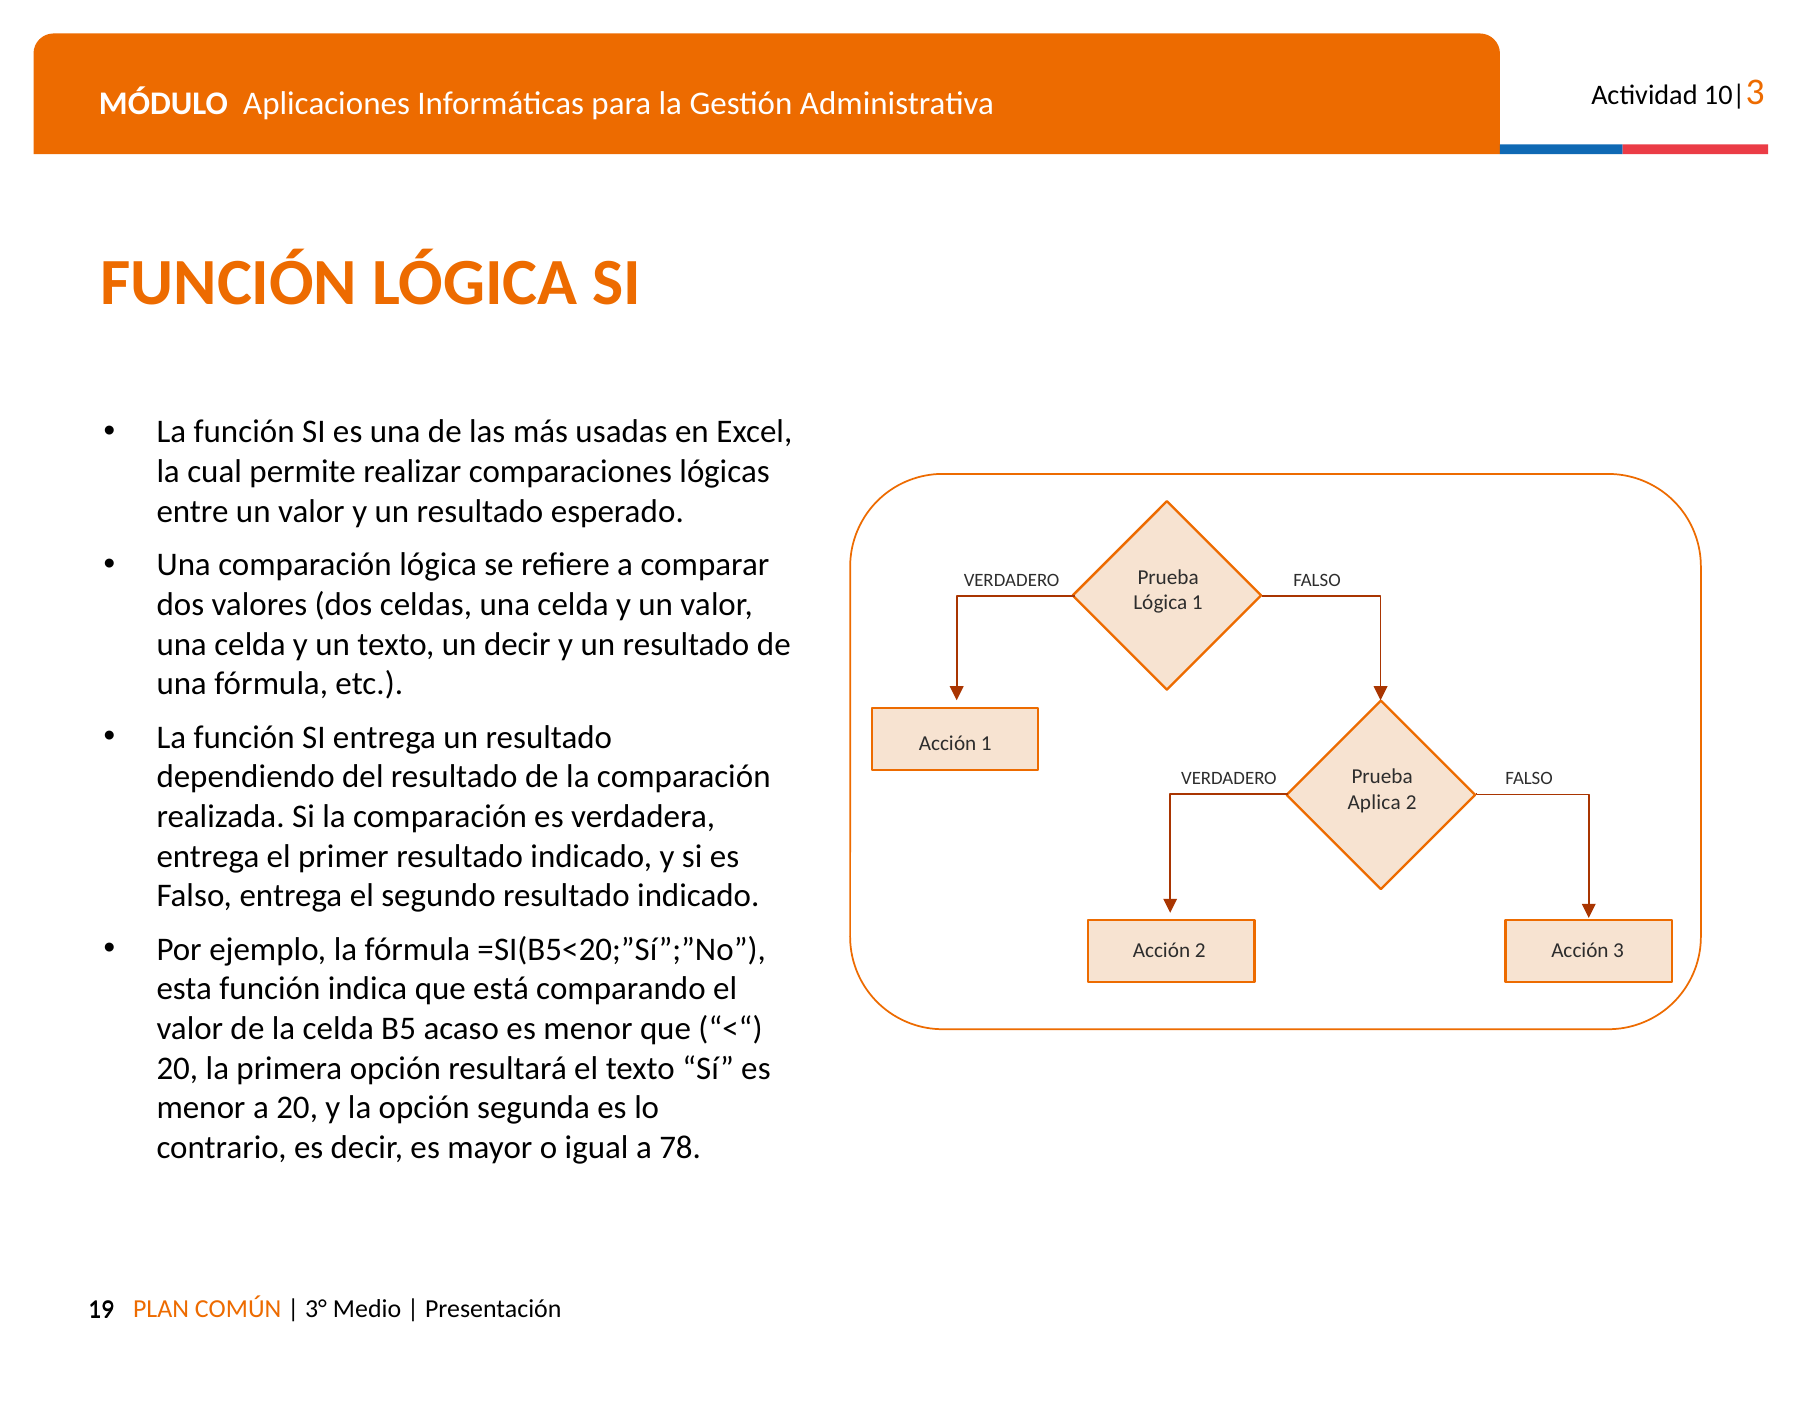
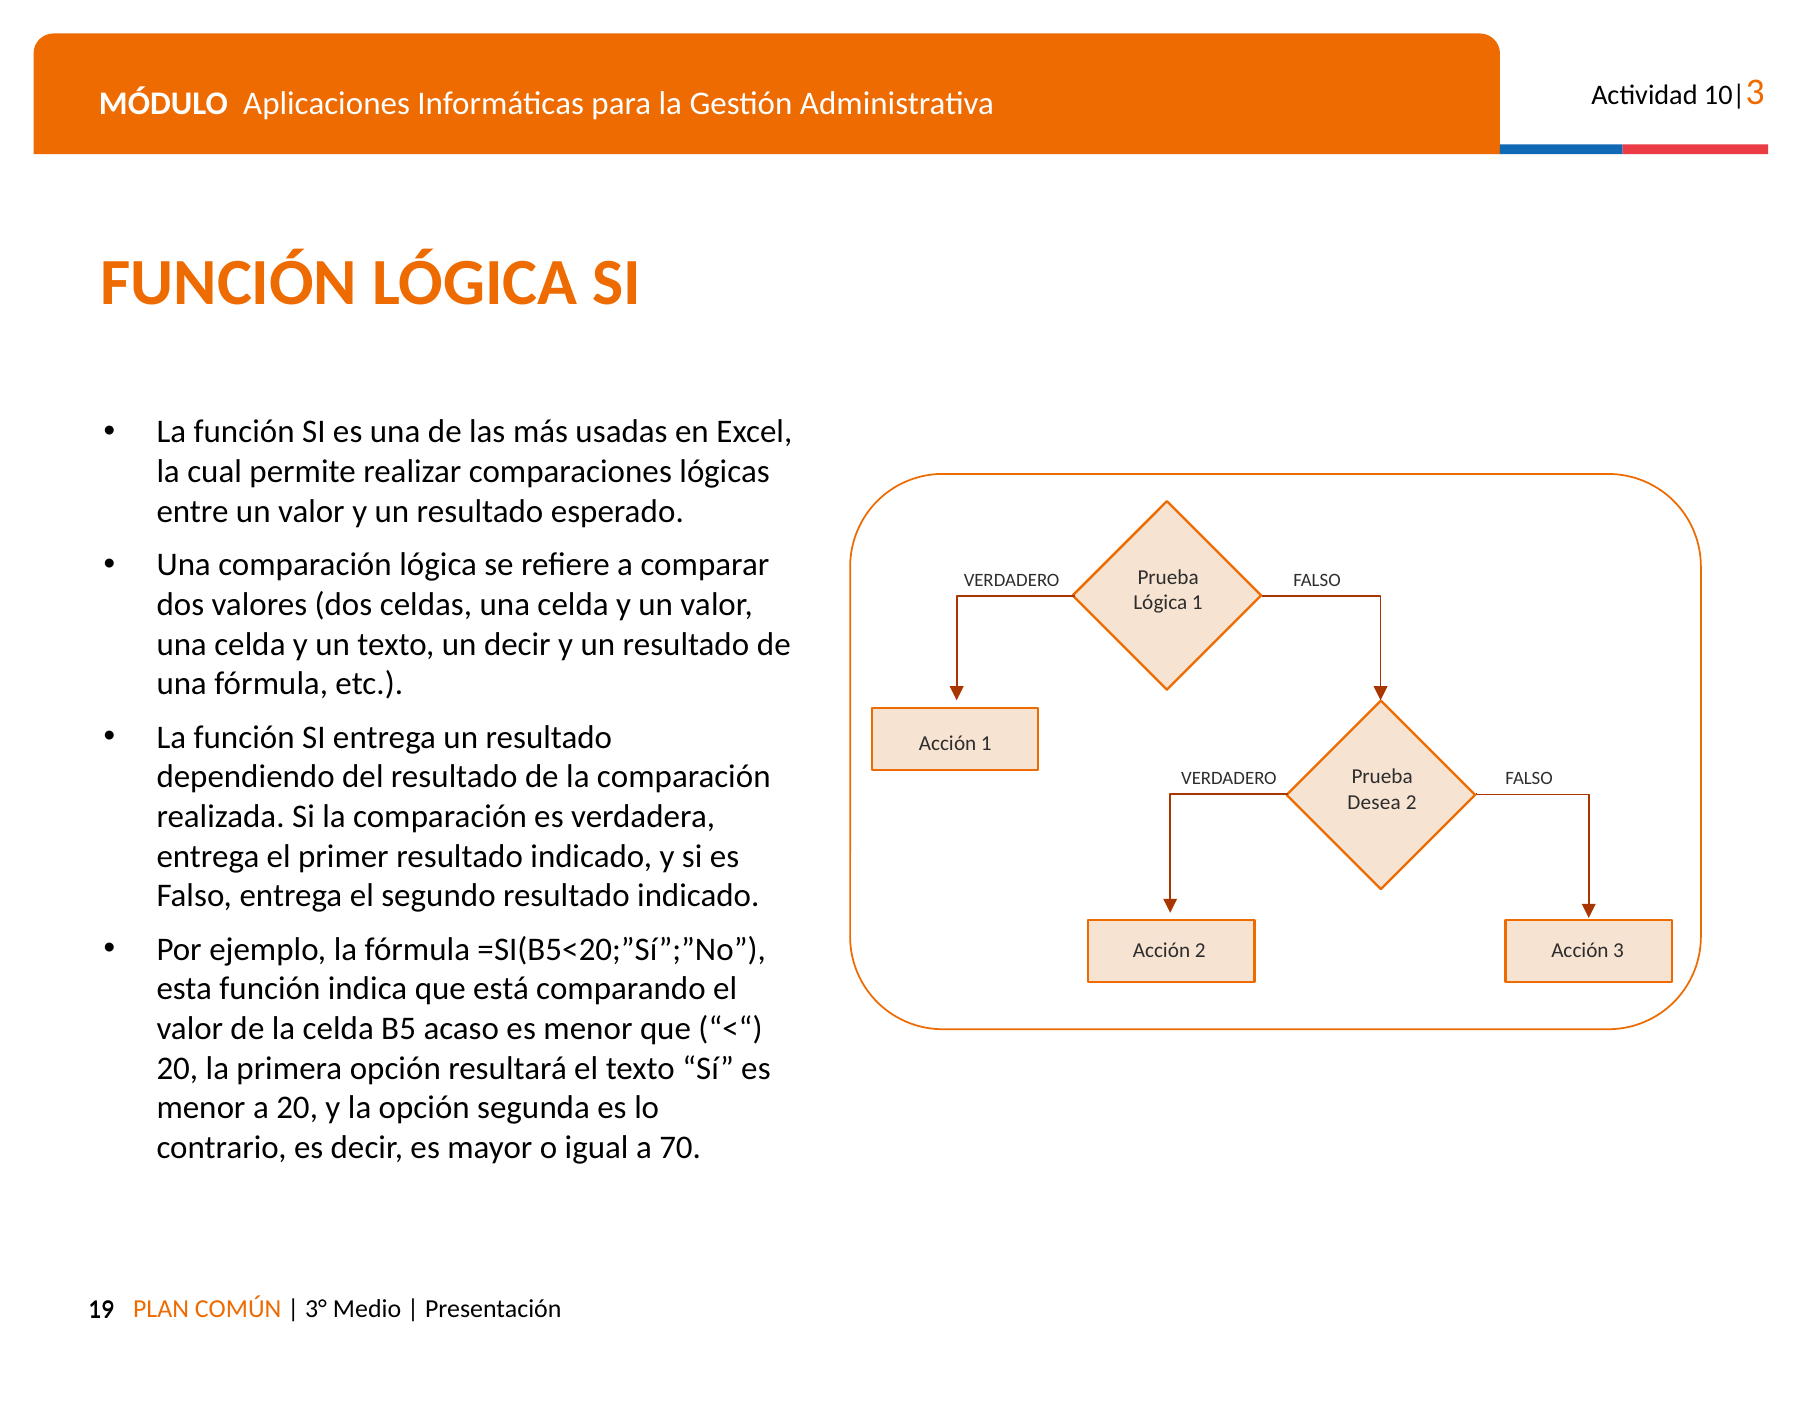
Aplica: Aplica -> Desea
78: 78 -> 70
